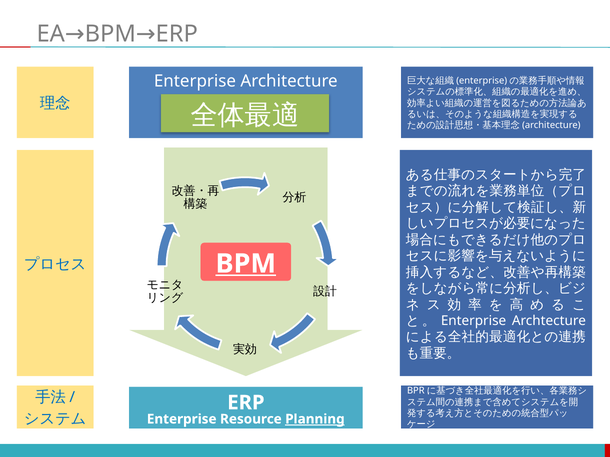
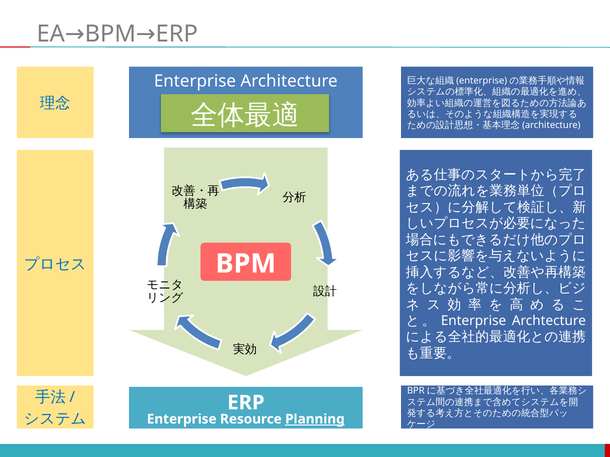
BPM at (246, 264) underline: present -> none
